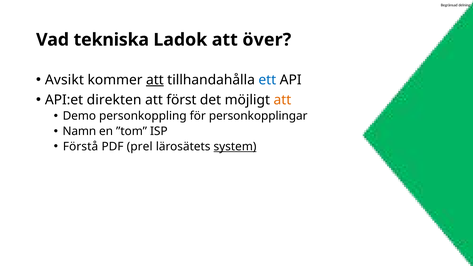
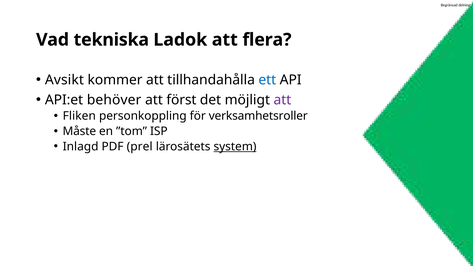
över: över -> flera
att at (155, 80) underline: present -> none
direkten: direkten -> behöver
att at (282, 100) colour: orange -> purple
Demo: Demo -> Fliken
personkopplingar: personkopplingar -> verksamhetsroller
Namn: Namn -> Måste
Förstå: Förstå -> Inlagd
